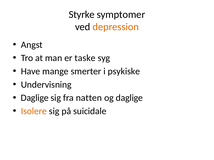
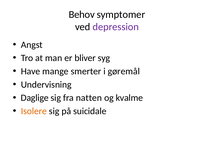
Styrke: Styrke -> Behov
depression colour: orange -> purple
taske: taske -> bliver
psykiske: psykiske -> gøremål
og daglige: daglige -> kvalme
